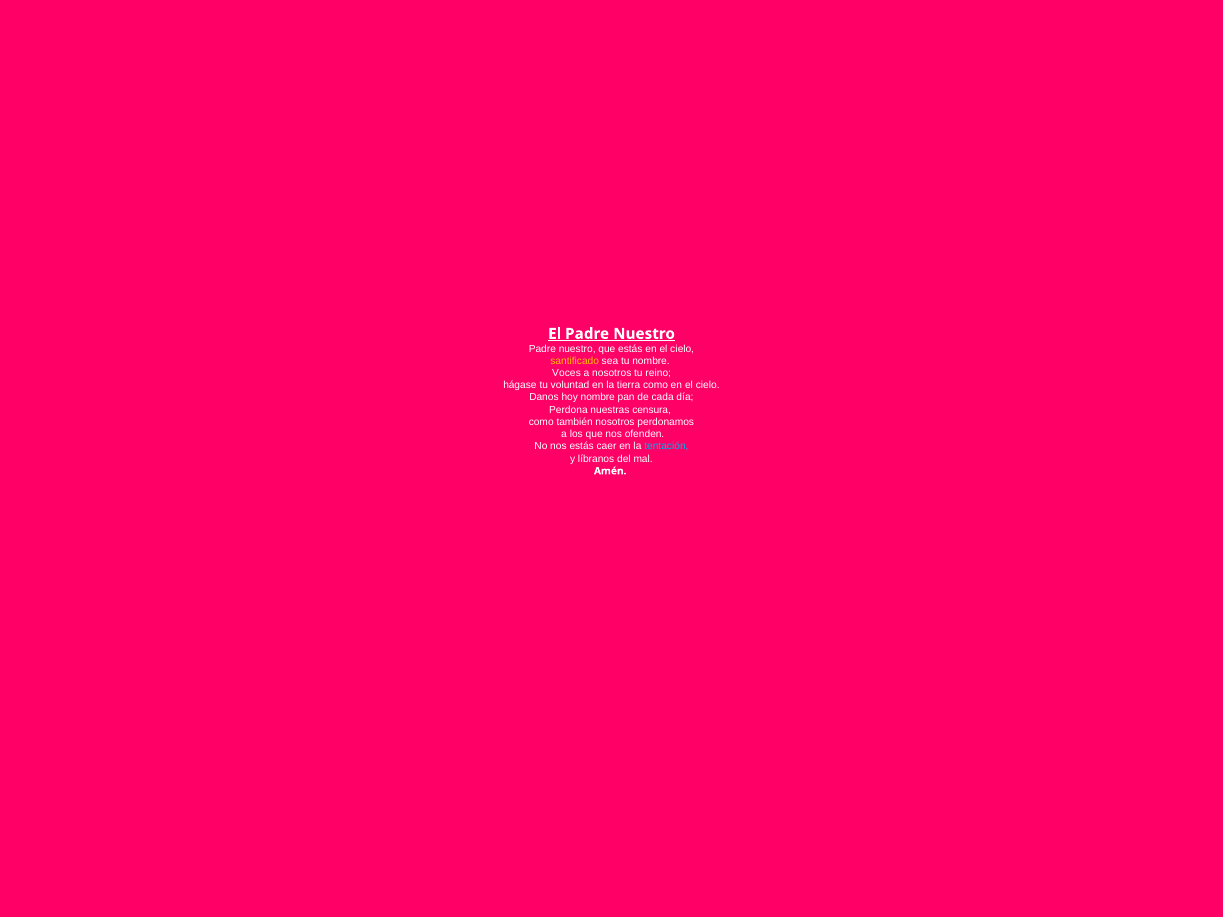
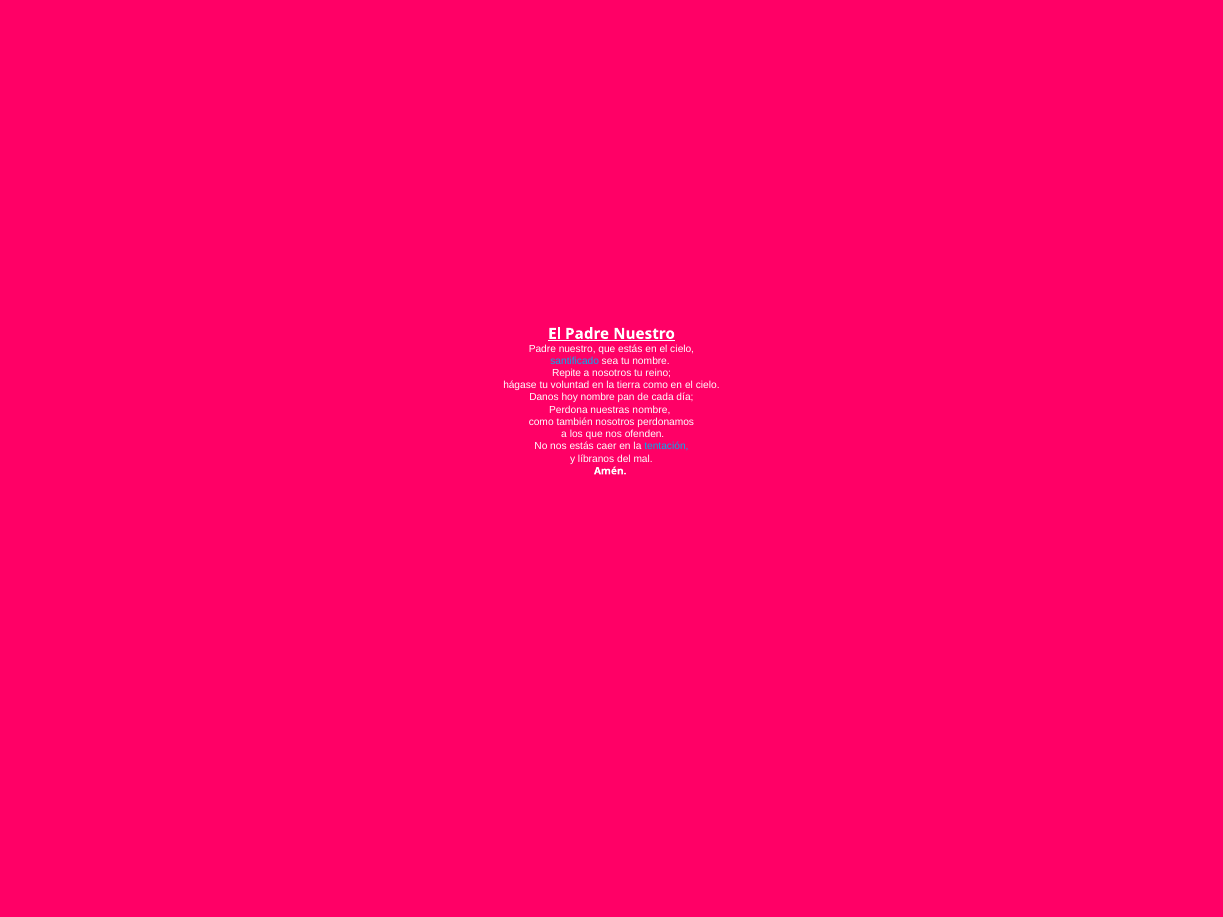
santificado colour: yellow -> light blue
Voces: Voces -> Repite
nuestras censura: censura -> nombre
